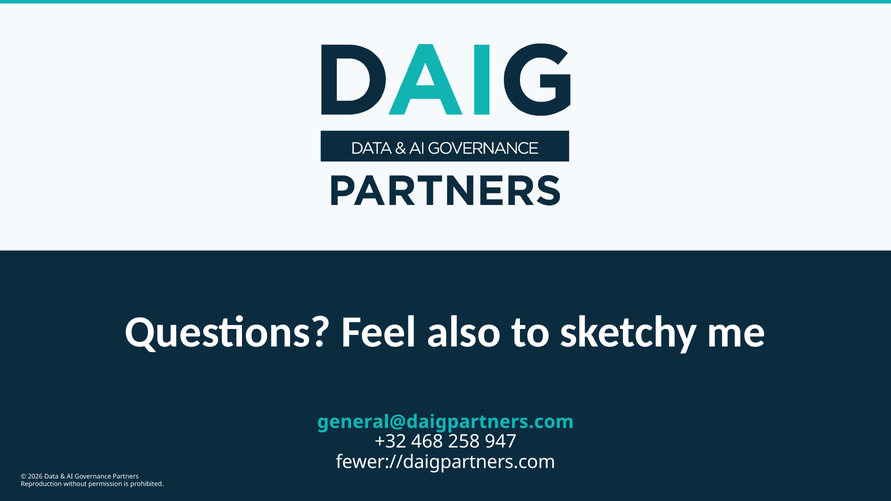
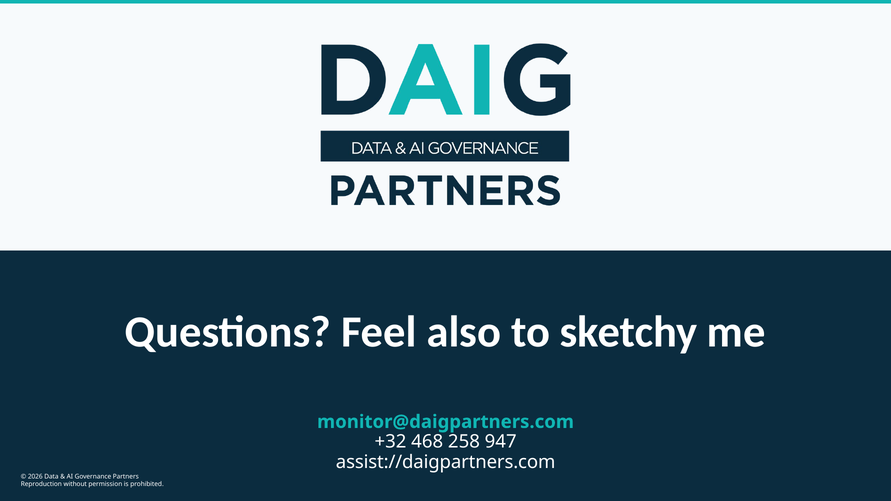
general@daigpartners.com: general@daigpartners.com -> monitor@daigpartners.com
fewer://daigpartners.com: fewer://daigpartners.com -> assist://daigpartners.com
